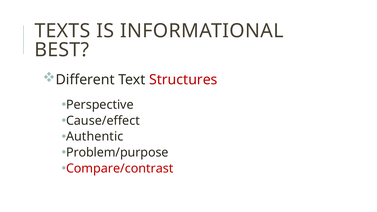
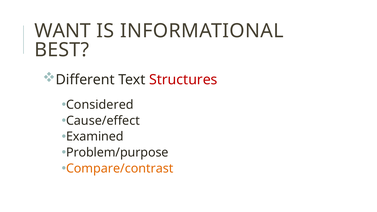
TEXTS: TEXTS -> WANT
Perspective: Perspective -> Considered
Authentic: Authentic -> Examined
Compare/contrast colour: red -> orange
